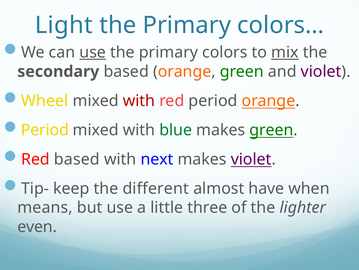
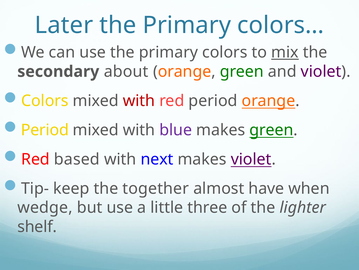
Light: Light -> Later
use at (93, 52) underline: present -> none
secondary based: based -> about
Wheel at (45, 101): Wheel -> Colors
blue colour: green -> purple
different: different -> together
means: means -> wedge
even: even -> shelf
